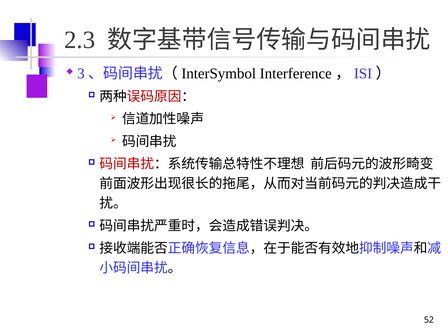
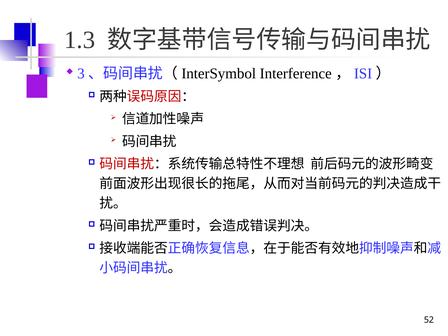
2.3: 2.3 -> 1.3
